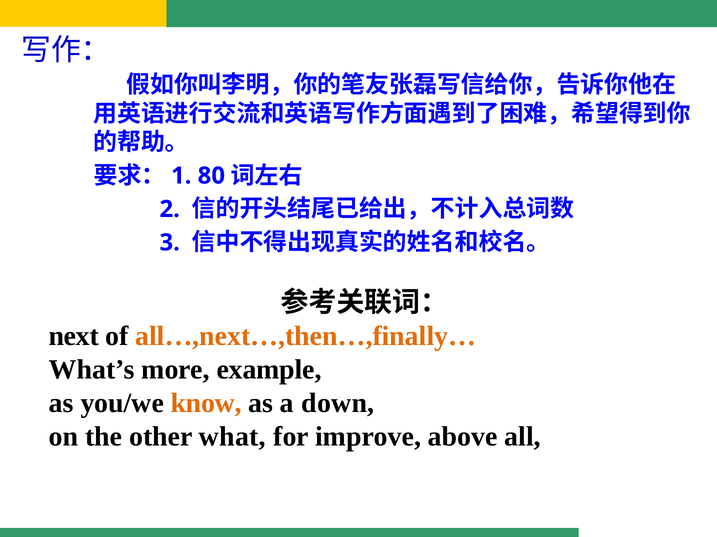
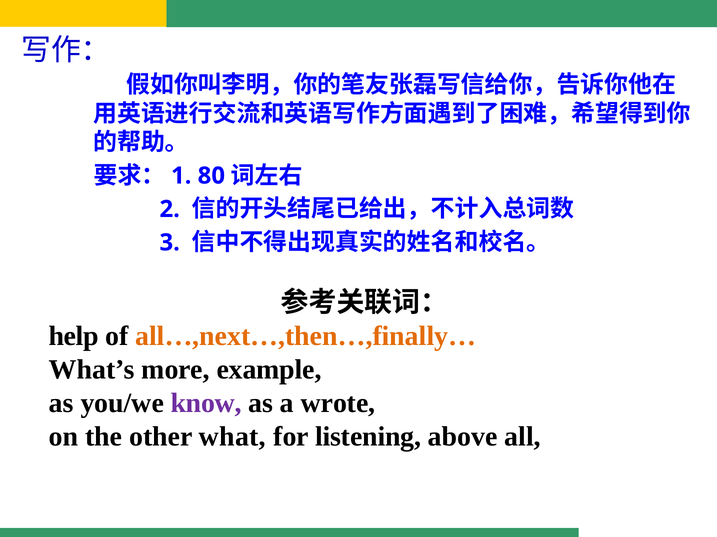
next: next -> help
know colour: orange -> purple
down: down -> wrote
improve: improve -> listening
